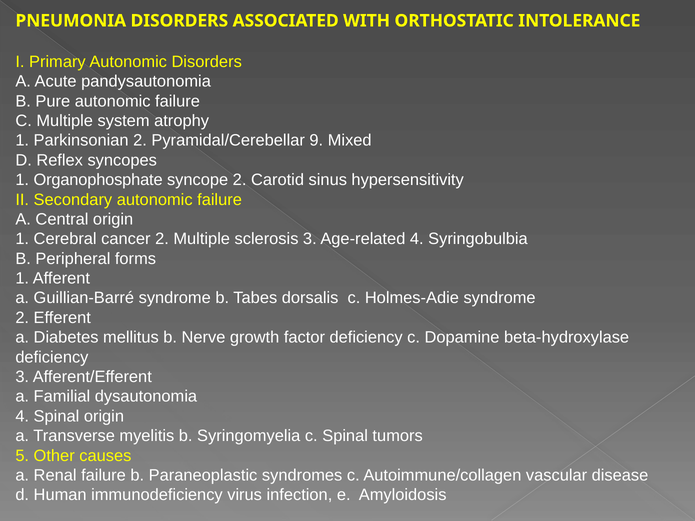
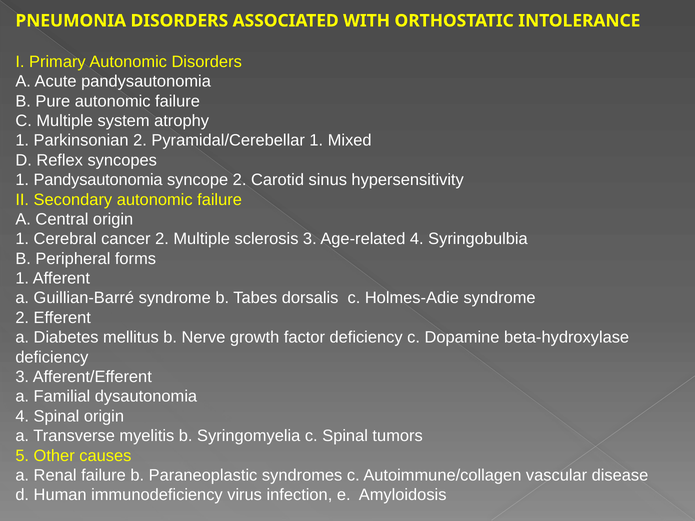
Pyramidal/Cerebellar 9: 9 -> 1
1 Organophosphate: Organophosphate -> Pandysautonomia
